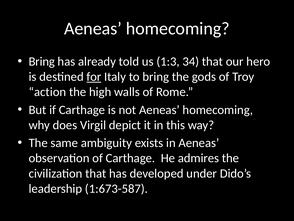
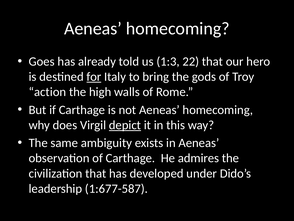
Bring at (42, 61): Bring -> Goes
34: 34 -> 22
depict underline: none -> present
1:673-587: 1:673-587 -> 1:677-587
